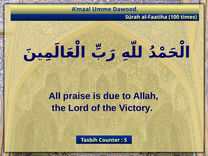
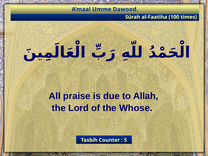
Victory: Victory -> Whose
